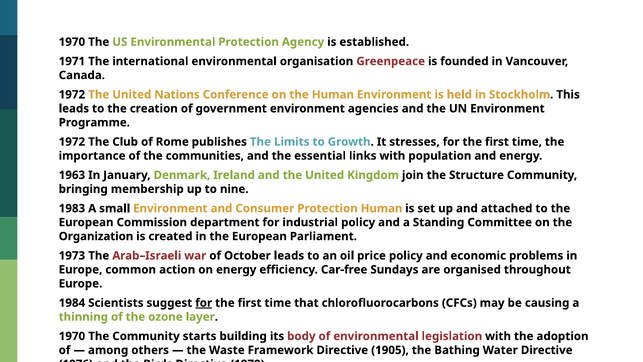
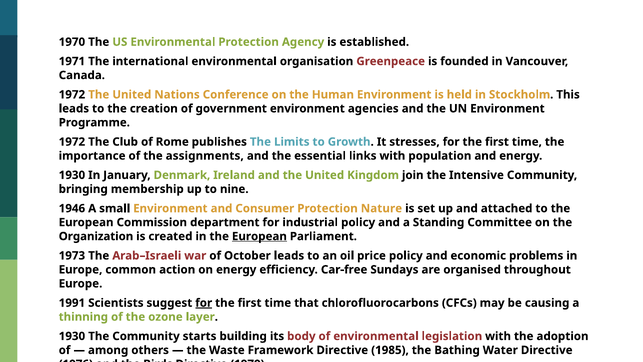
communities: communities -> assignments
1963 at (72, 175): 1963 -> 1930
Structure: Structure -> Intensive
1983: 1983 -> 1946
Protection Human: Human -> Nature
European at (259, 236) underline: none -> present
1984: 1984 -> 1991
1970 at (72, 336): 1970 -> 1930
1905: 1905 -> 1985
